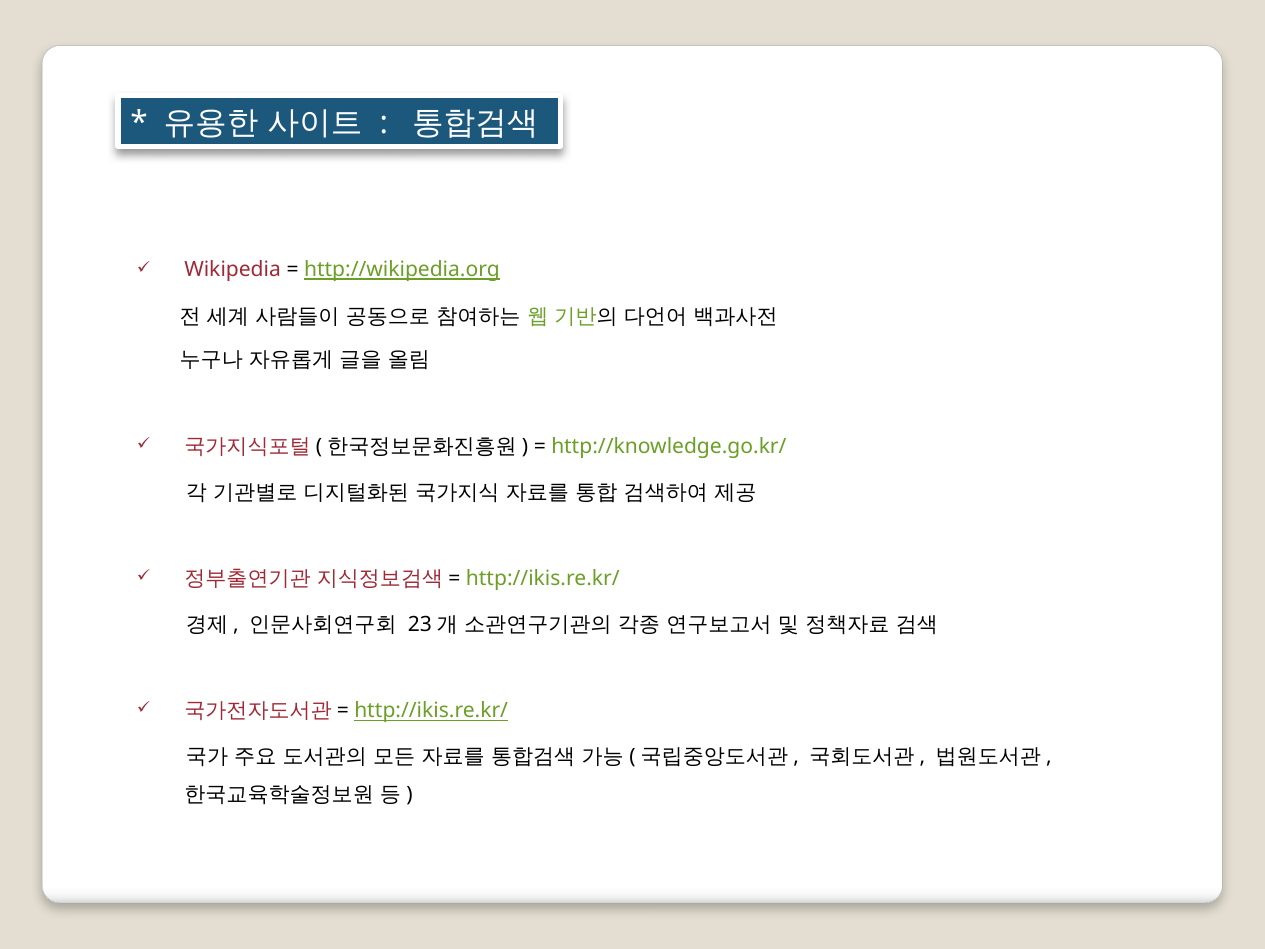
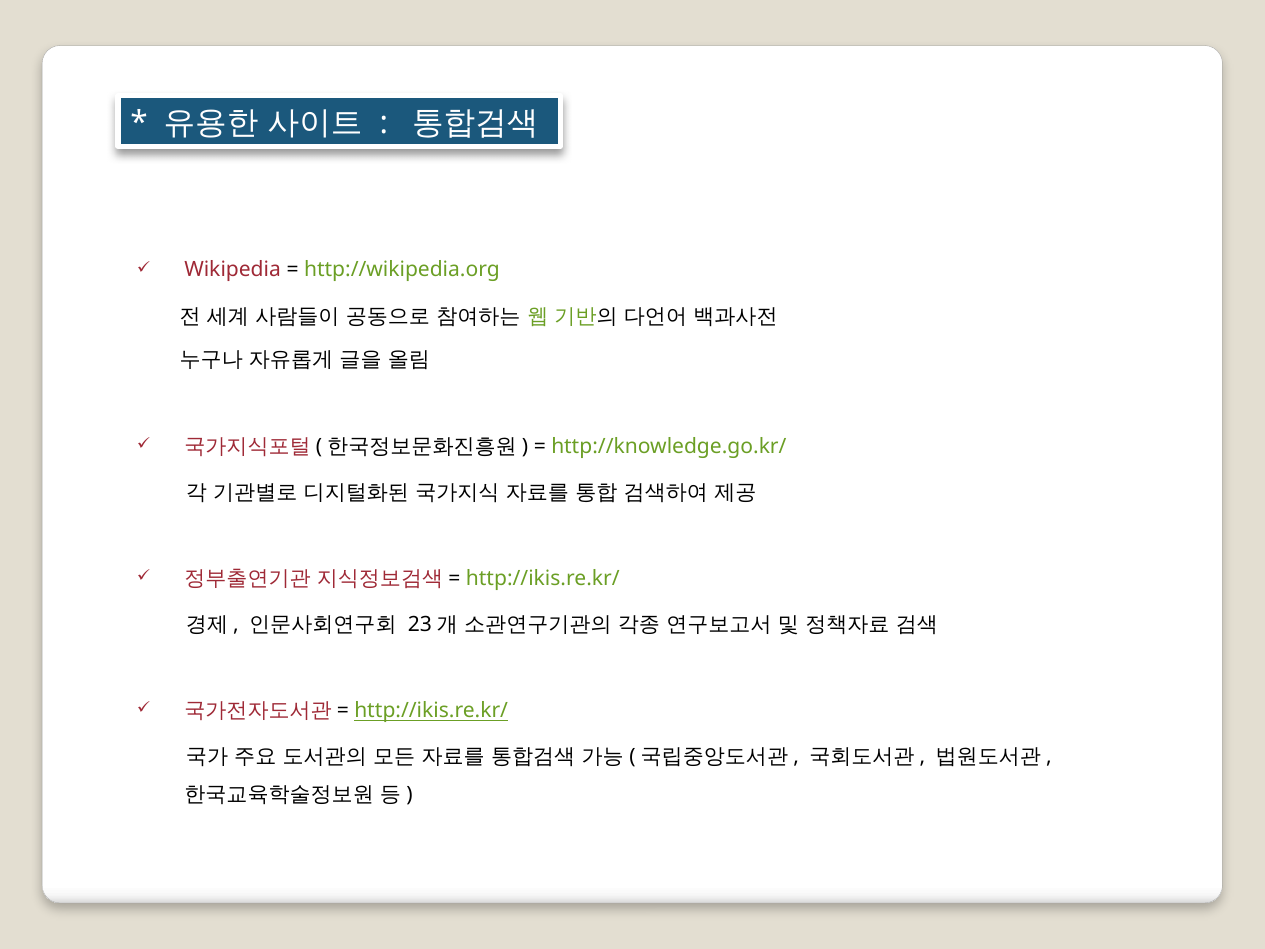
http://wikipedia.org underline: present -> none
